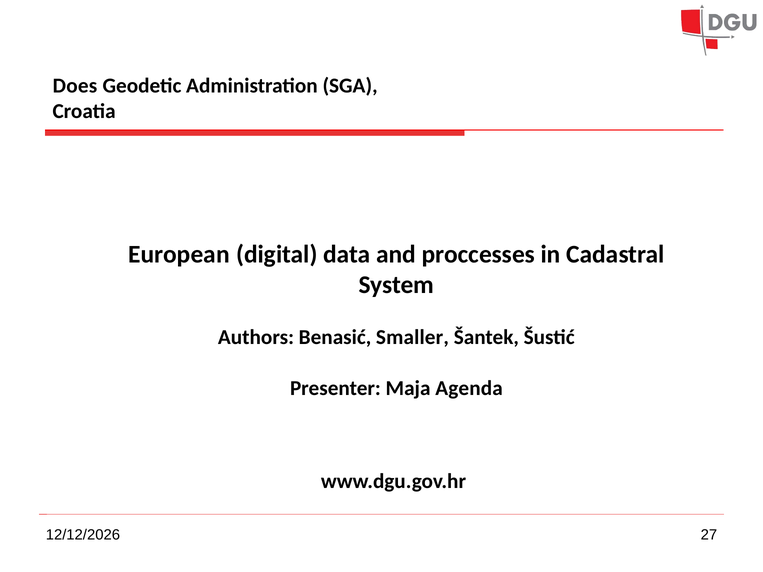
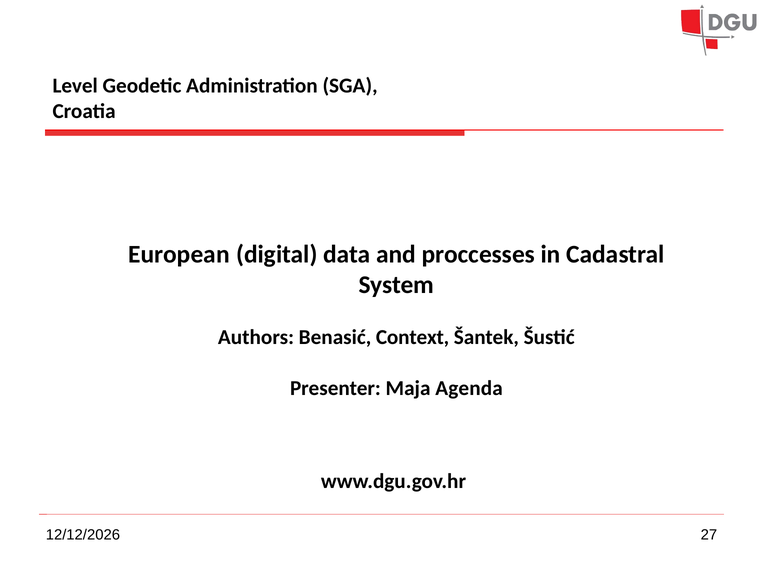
Does: Does -> Level
Smaller: Smaller -> Context
